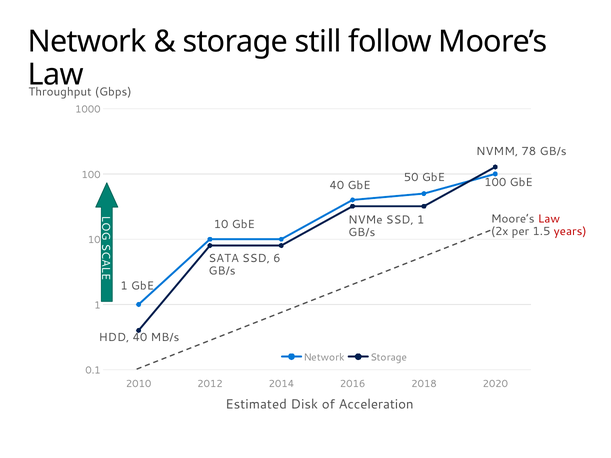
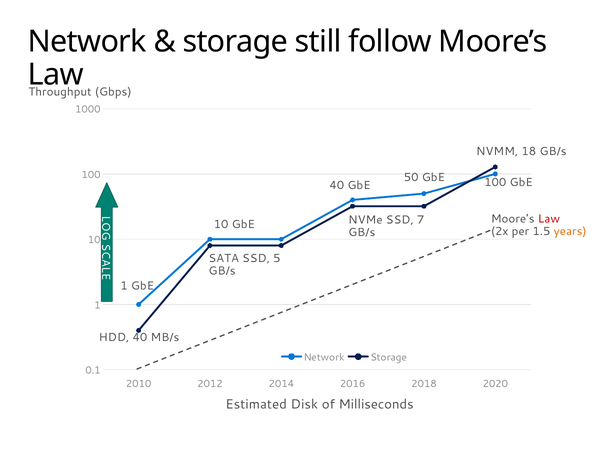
78: 78 -> 18
SSD 1: 1 -> 7
years colour: red -> orange
6: 6 -> 5
Acceleration: Acceleration -> Milliseconds
